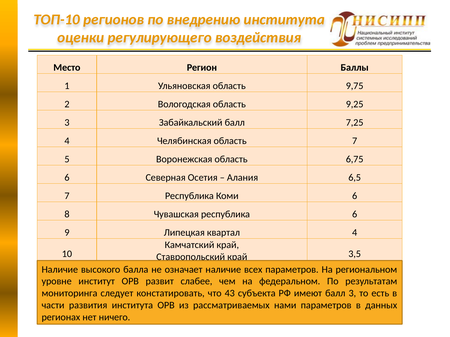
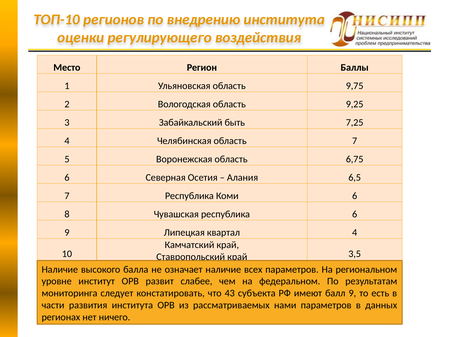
Забайкальский балл: балл -> быть
балл 3: 3 -> 9
